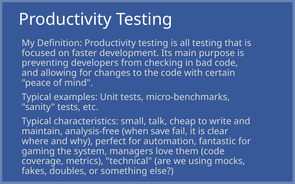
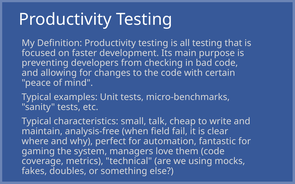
save: save -> field
